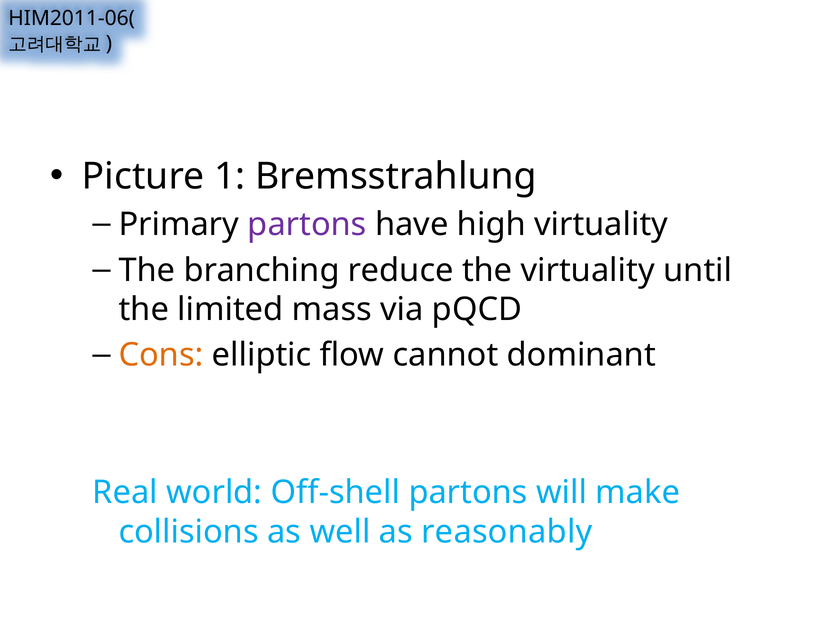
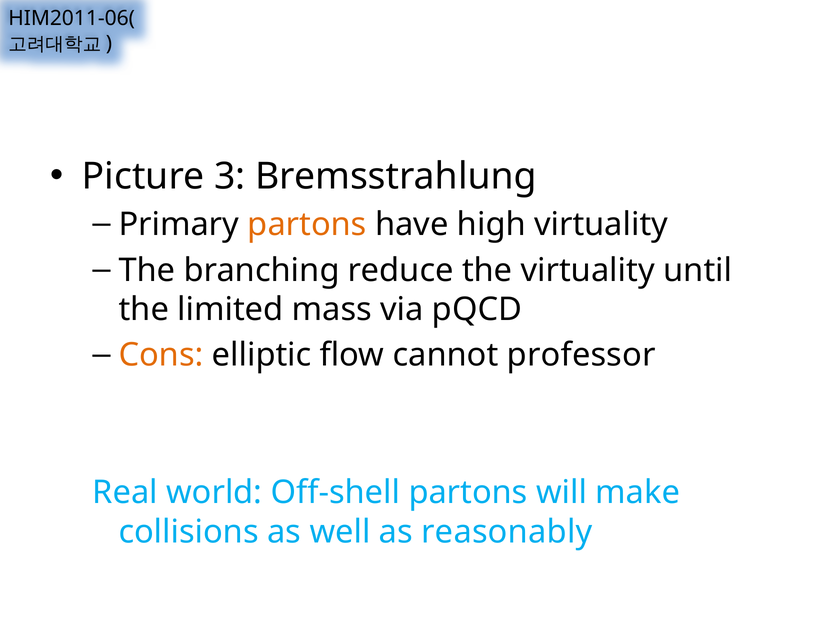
1: 1 -> 3
partons at (307, 224) colour: purple -> orange
dominant: dominant -> professor
